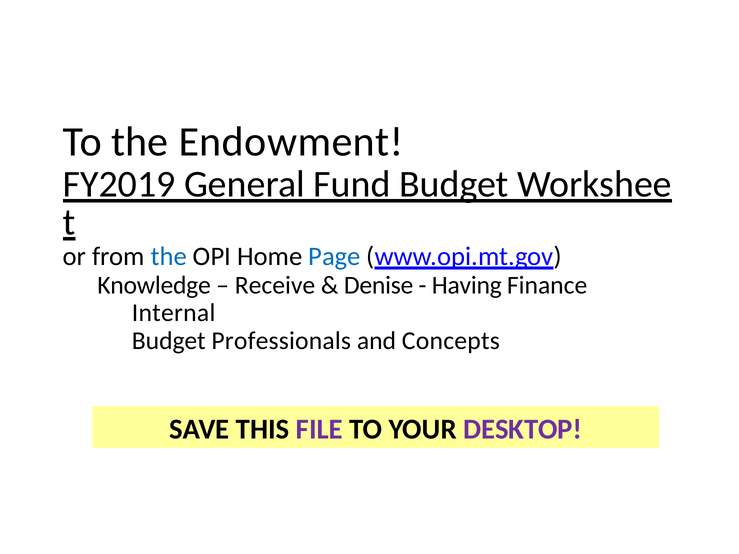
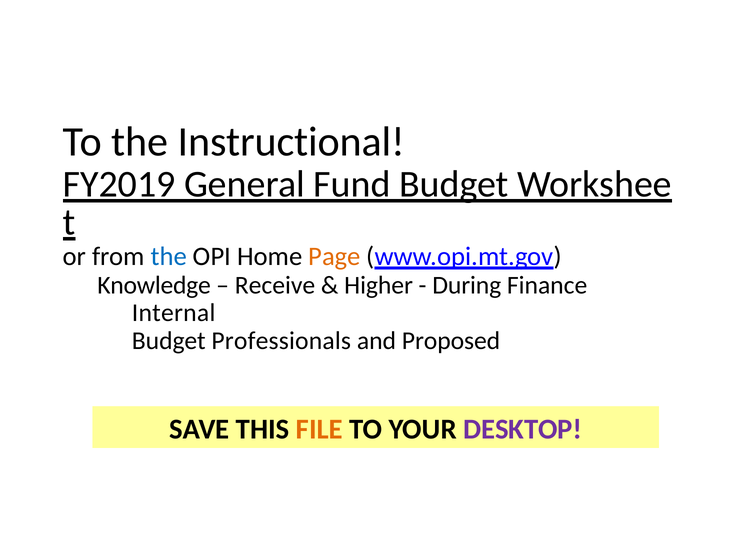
Endowment: Endowment -> Instructional
Page colour: blue -> orange
Denise: Denise -> Higher
Having: Having -> During
Concepts: Concepts -> Proposed
FILE colour: purple -> orange
